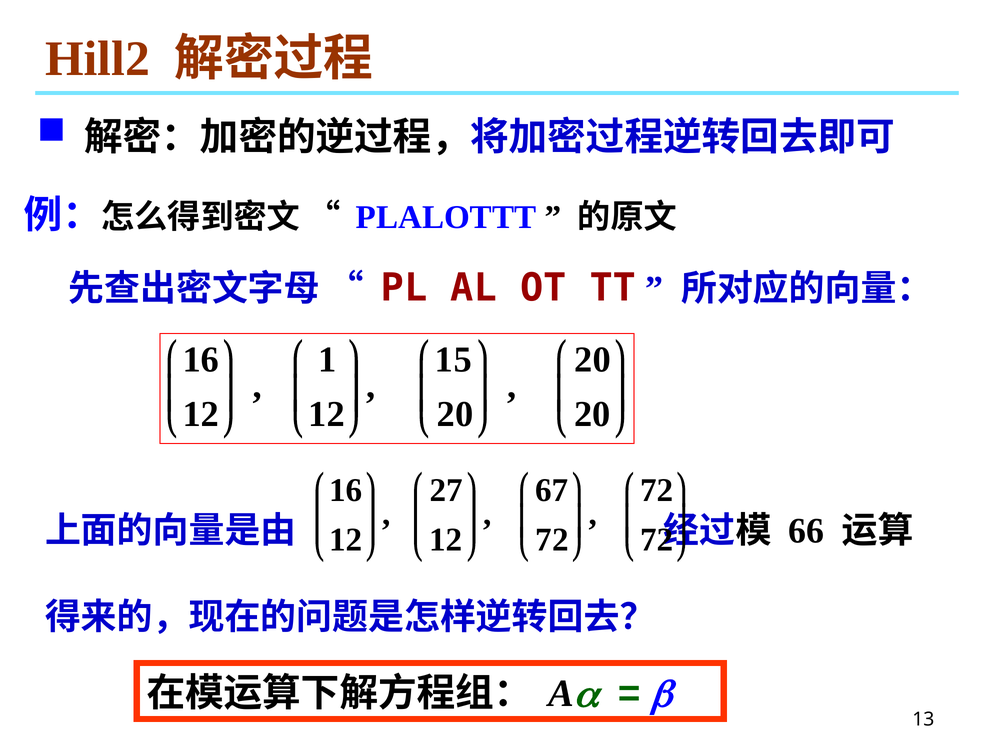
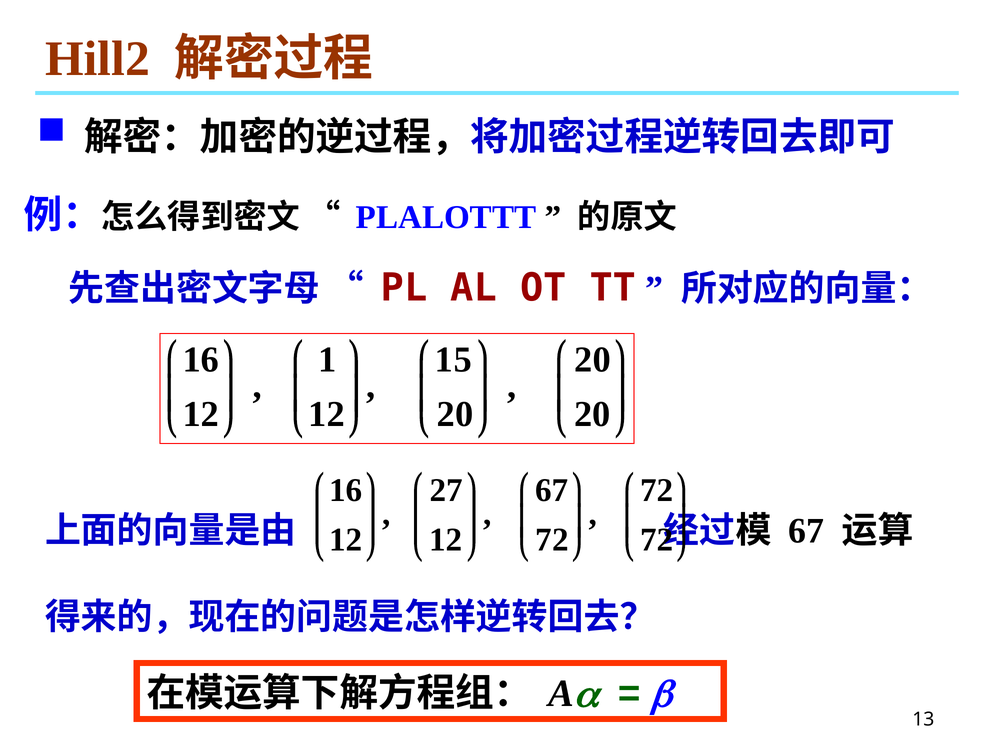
66 at (806, 531): 66 -> 67
